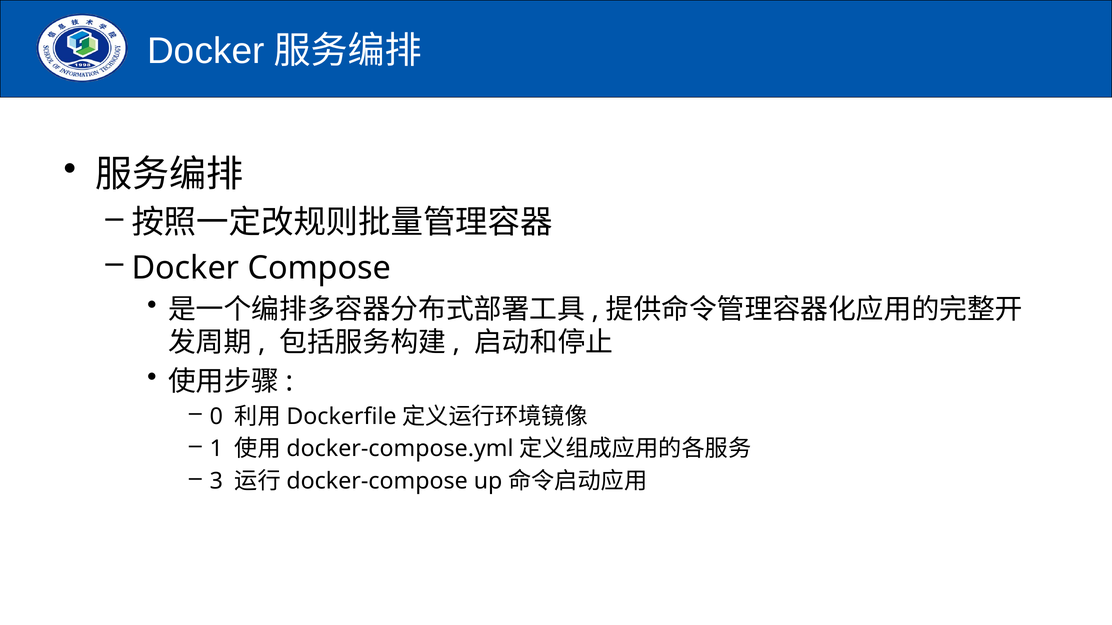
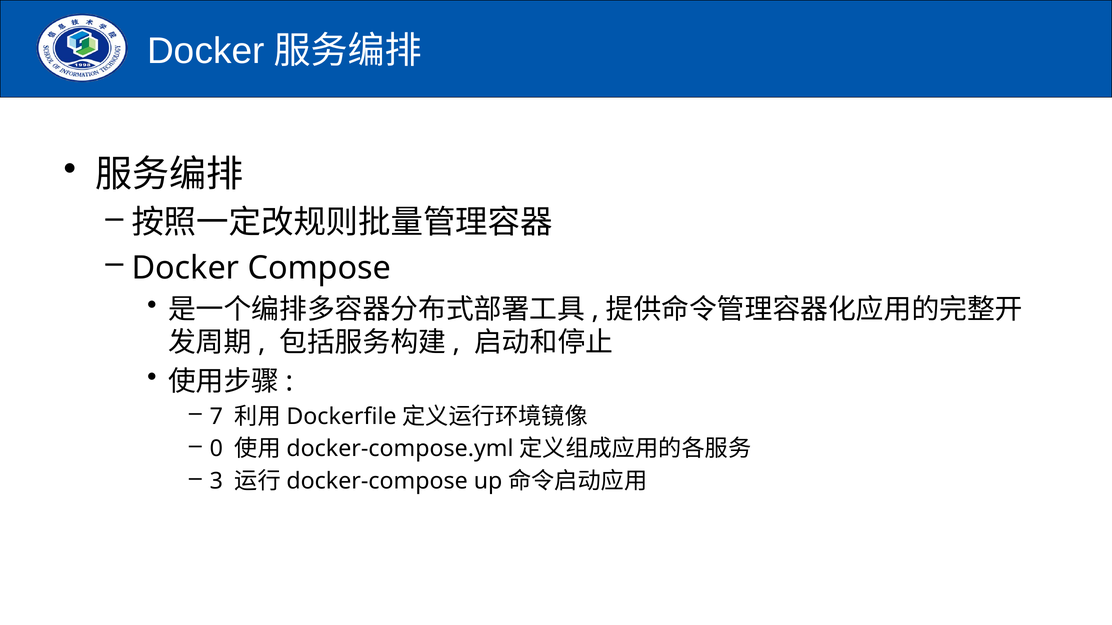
0: 0 -> 7
1: 1 -> 0
